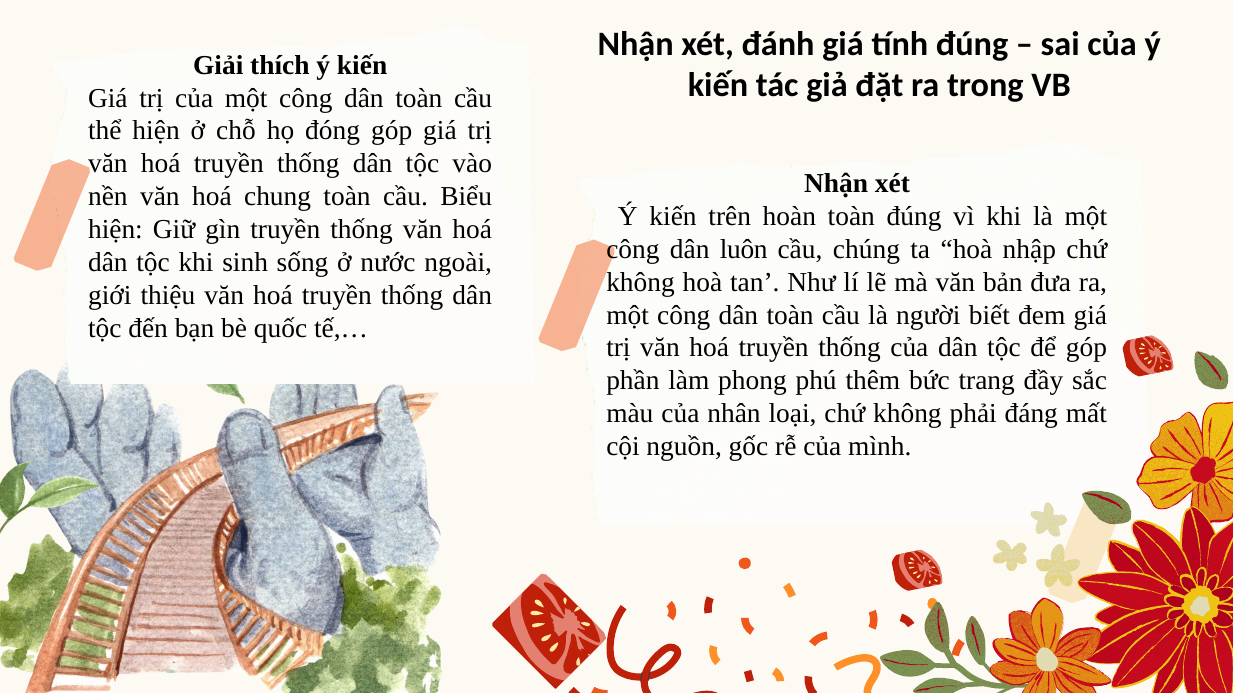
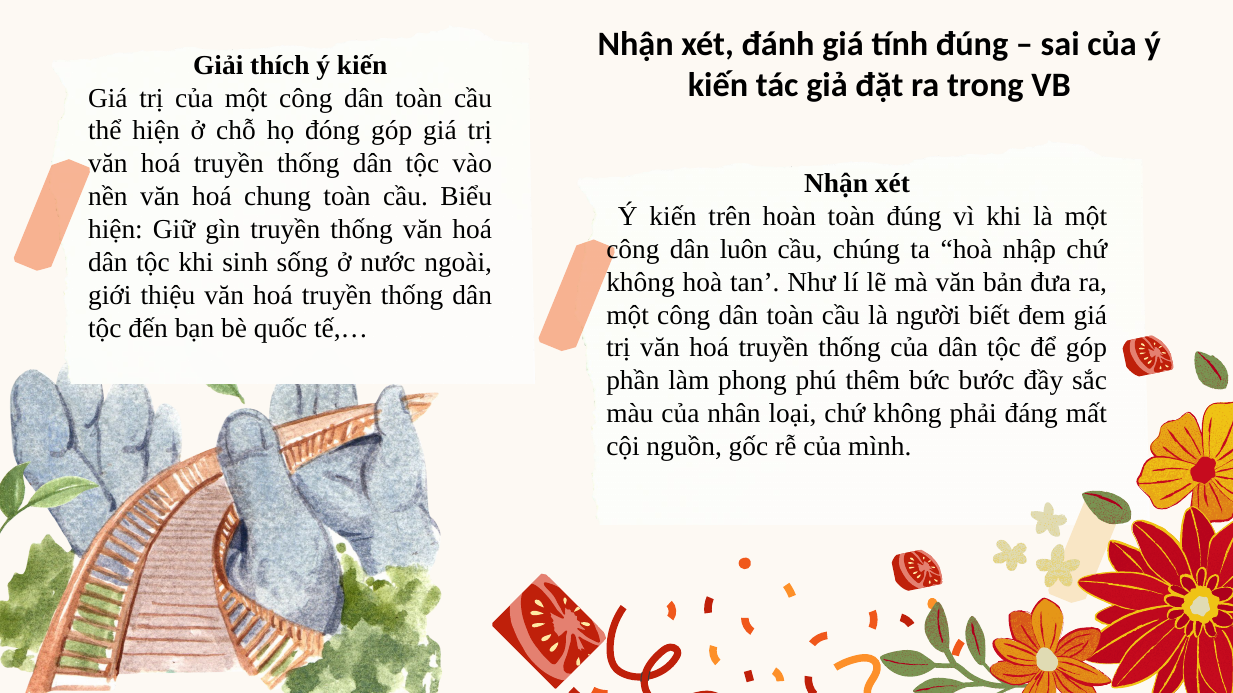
trang: trang -> bước
